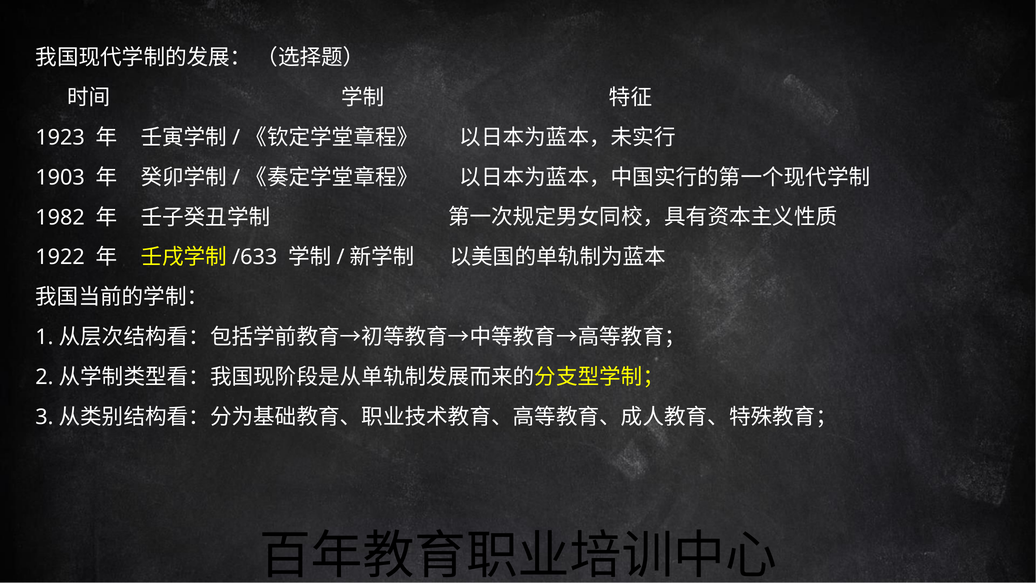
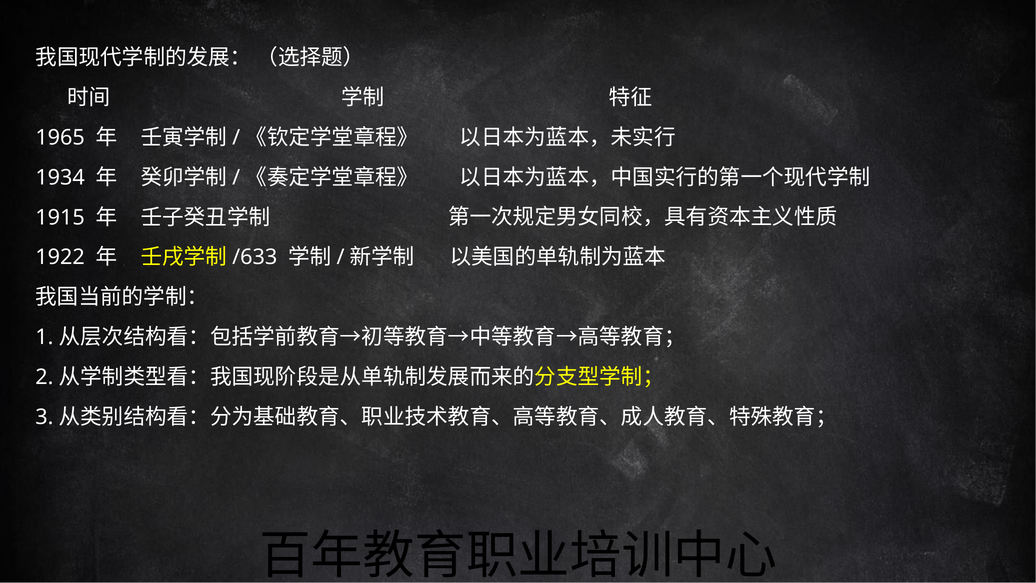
1923: 1923 -> 1965
1903: 1903 -> 1934
1982: 1982 -> 1915
